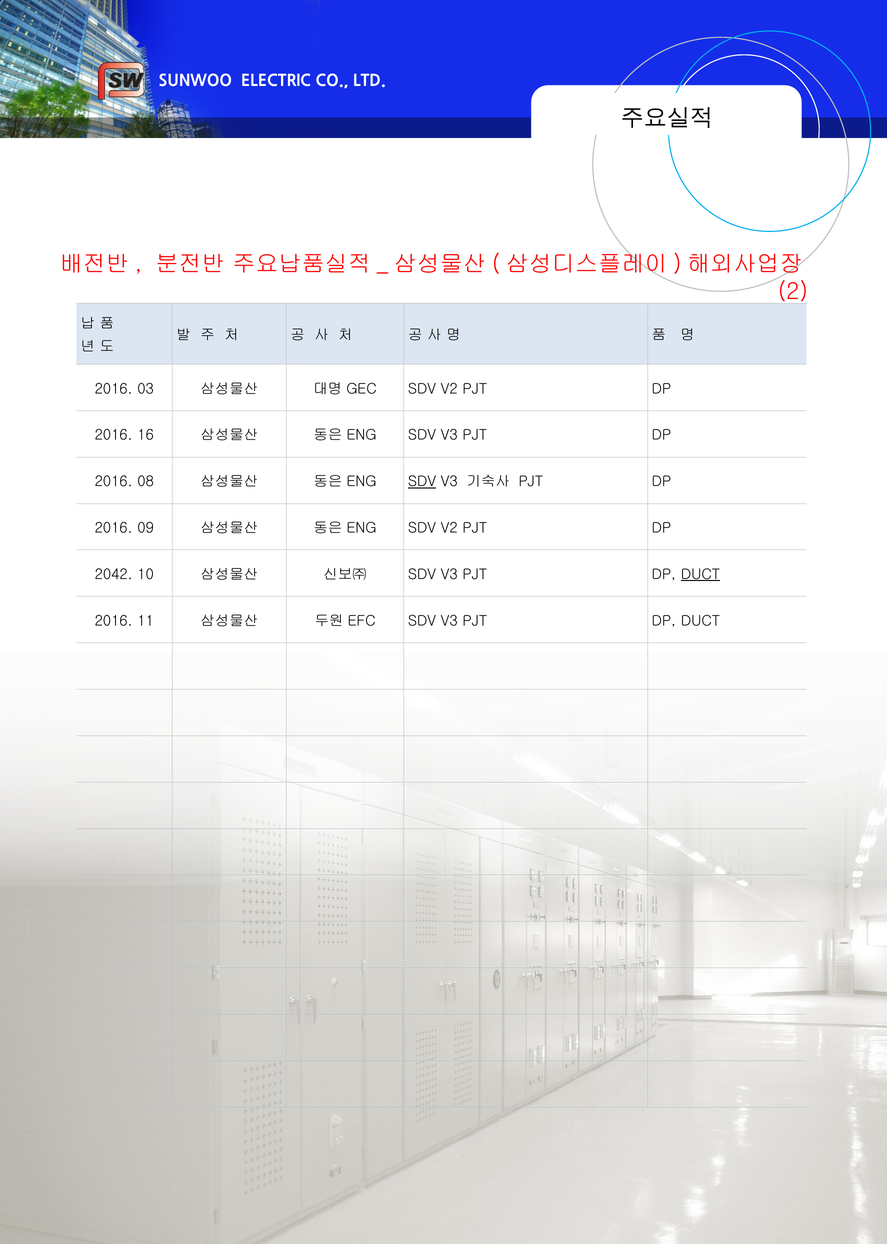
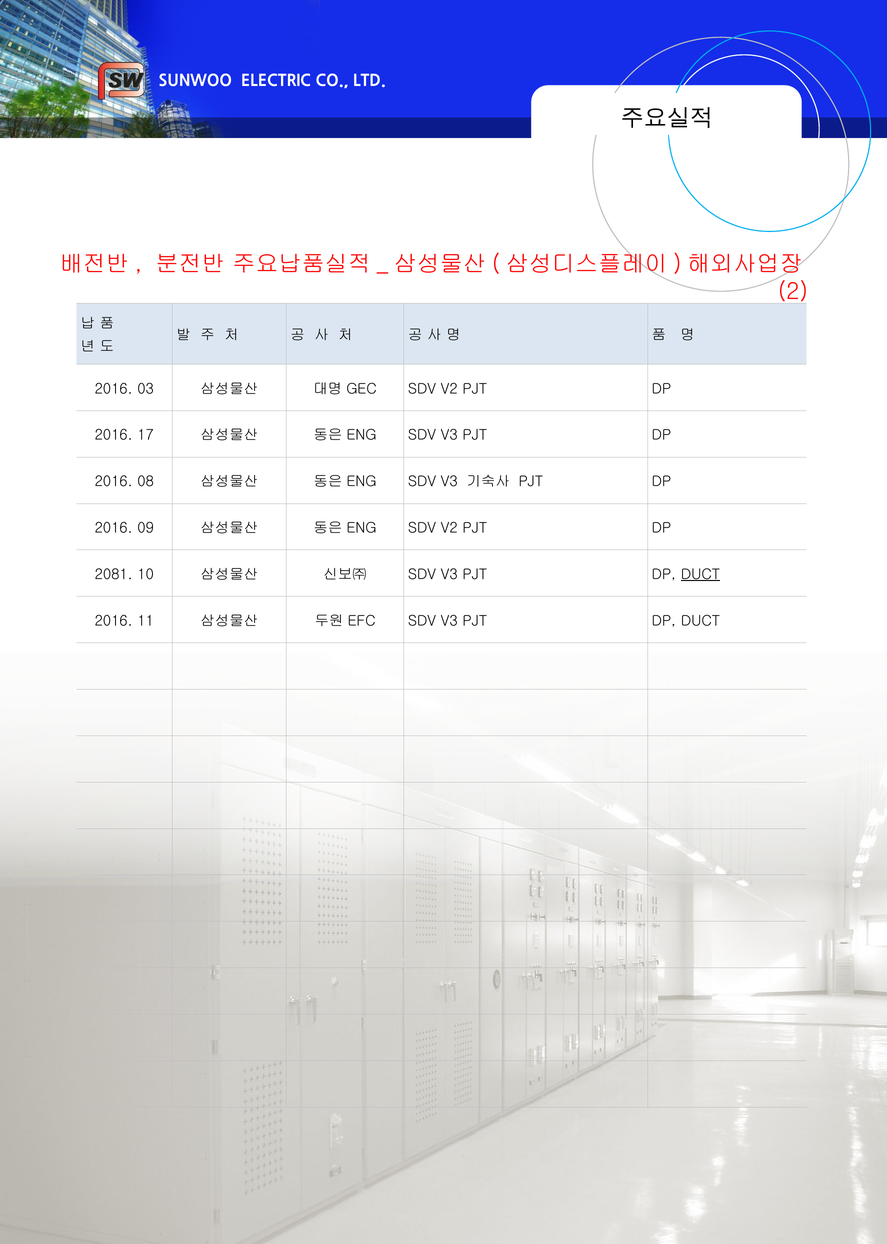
16: 16 -> 17
SDV at (422, 482) underline: present -> none
2042: 2042 -> 2081
